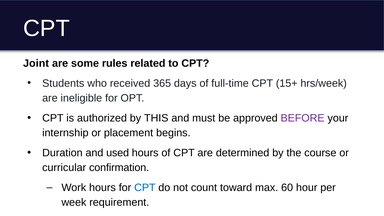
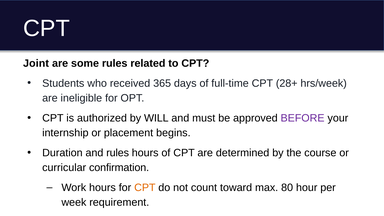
15+: 15+ -> 28+
THIS: THIS -> WILL
and used: used -> rules
CPT at (145, 188) colour: blue -> orange
60: 60 -> 80
